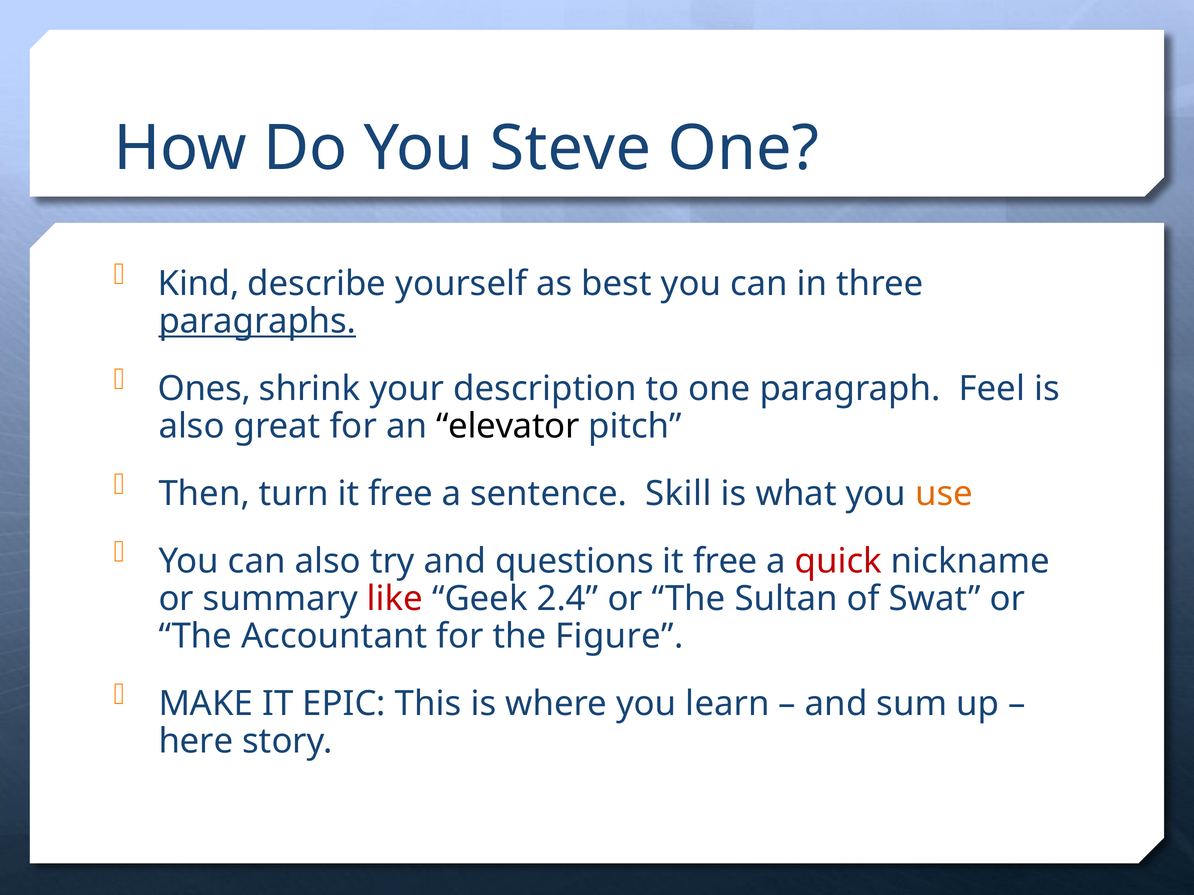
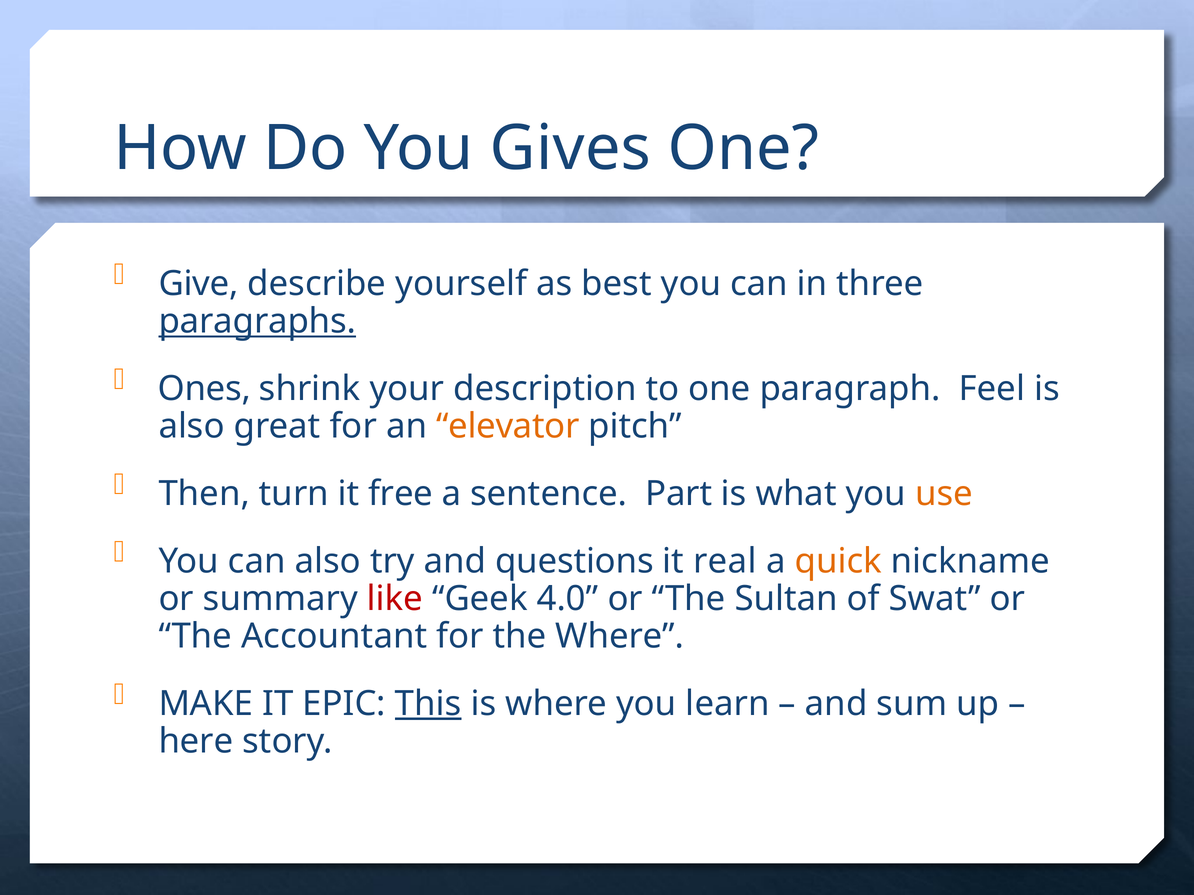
Steve: Steve -> Gives
Kind: Kind -> Give
elevator colour: black -> orange
Skill: Skill -> Part
free at (725, 561): free -> real
quick colour: red -> orange
2.4: 2.4 -> 4.0
the Figure: Figure -> Where
This underline: none -> present
